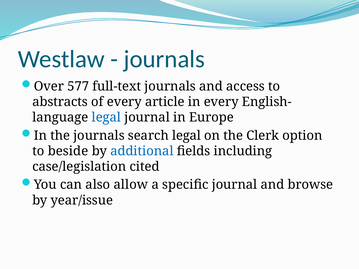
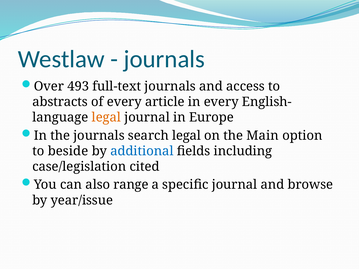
577: 577 -> 493
legal at (106, 118) colour: blue -> orange
Clerk: Clerk -> Main
allow: allow -> range
